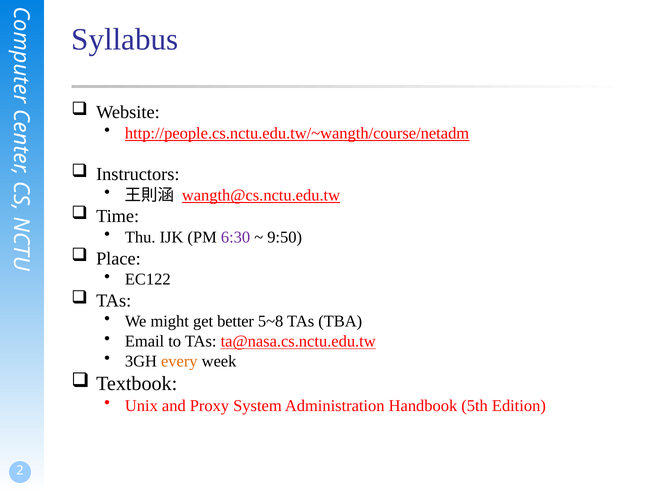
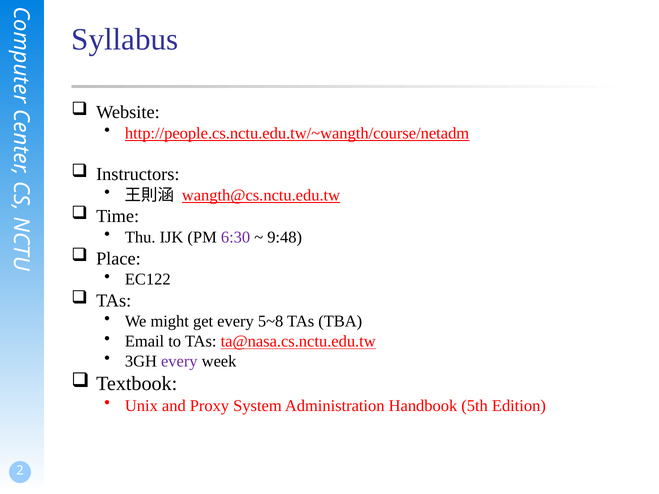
9:50: 9:50 -> 9:48
get better: better -> every
every at (179, 362) colour: orange -> purple
